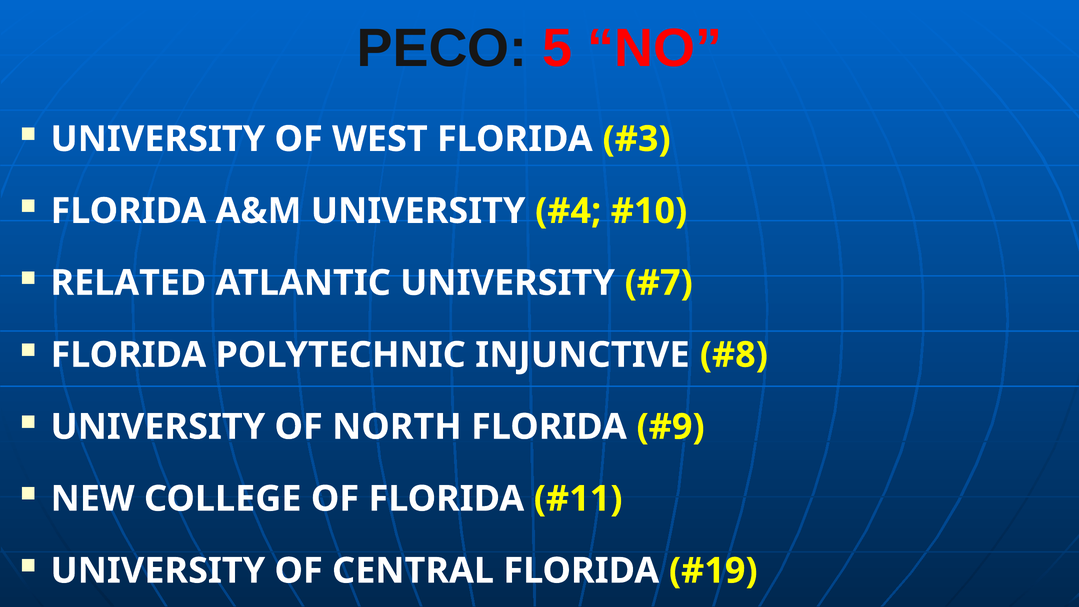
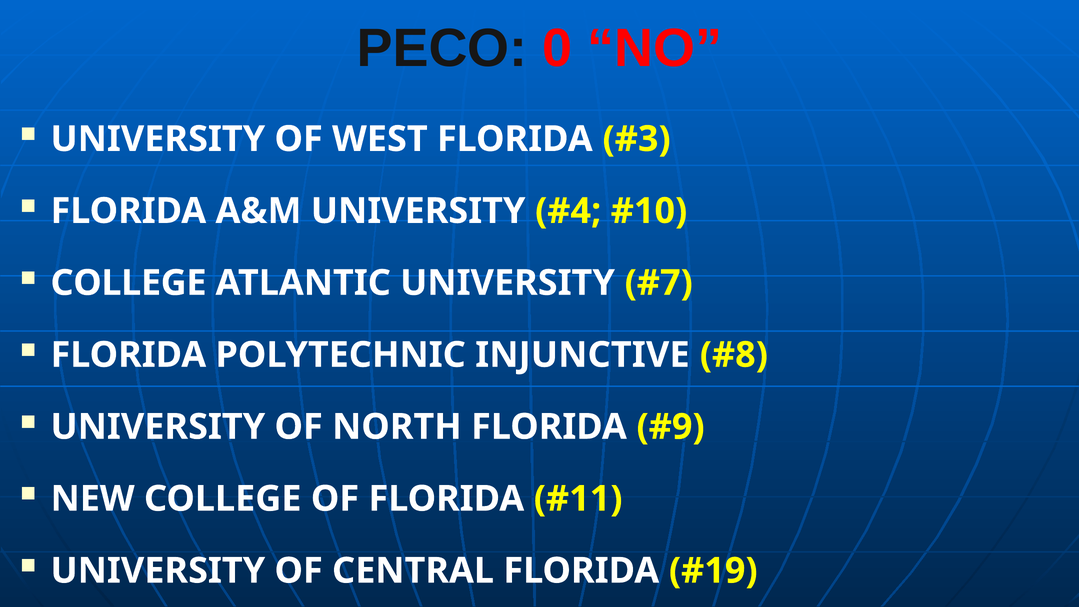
5: 5 -> 0
RELATED at (128, 283): RELATED -> COLLEGE
